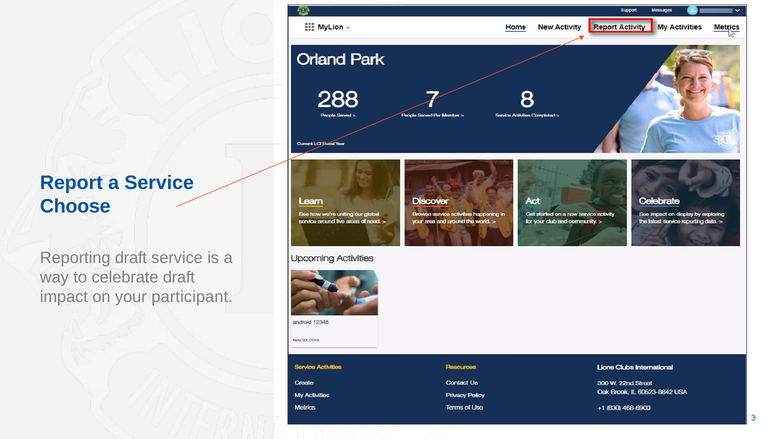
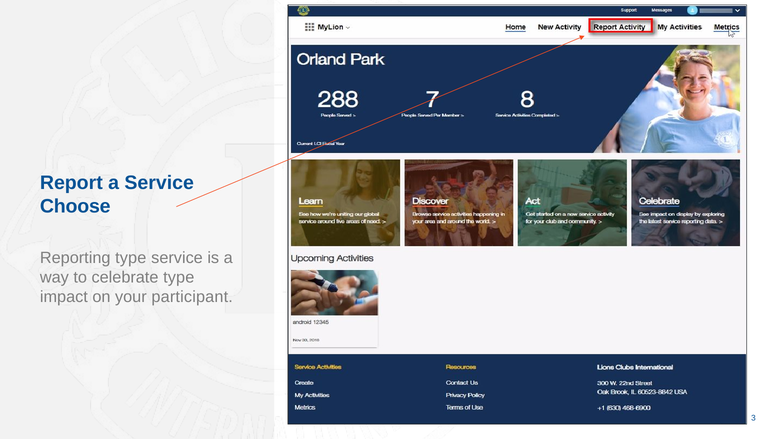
Reporting draft: draft -> type
celebrate draft: draft -> type
